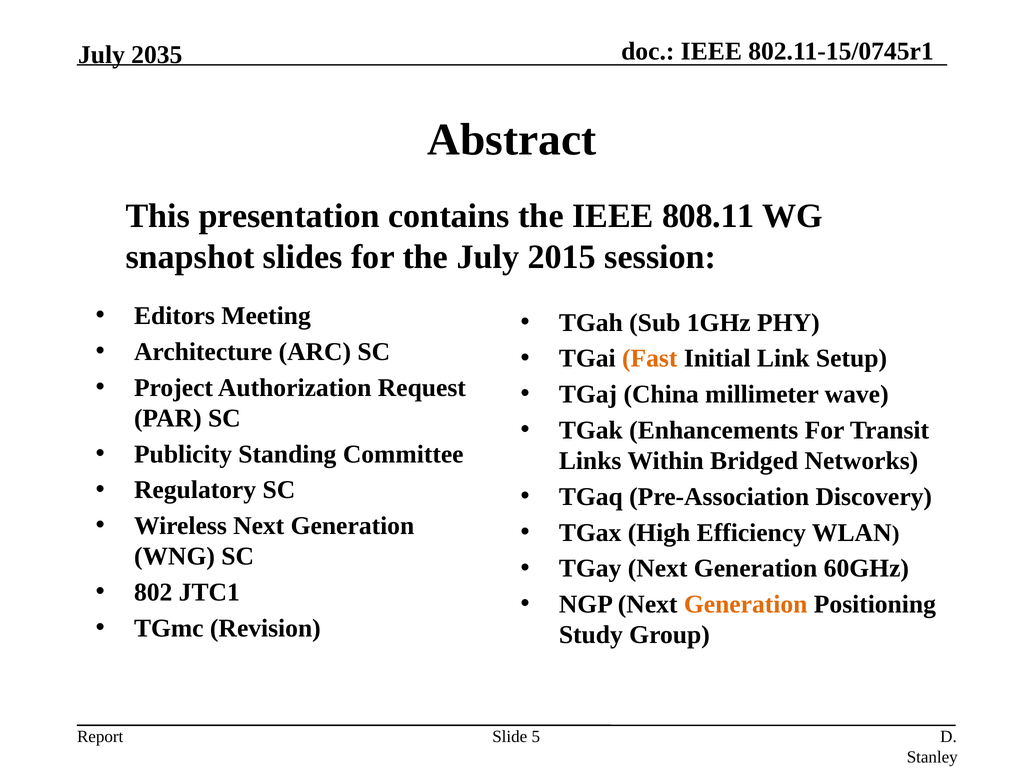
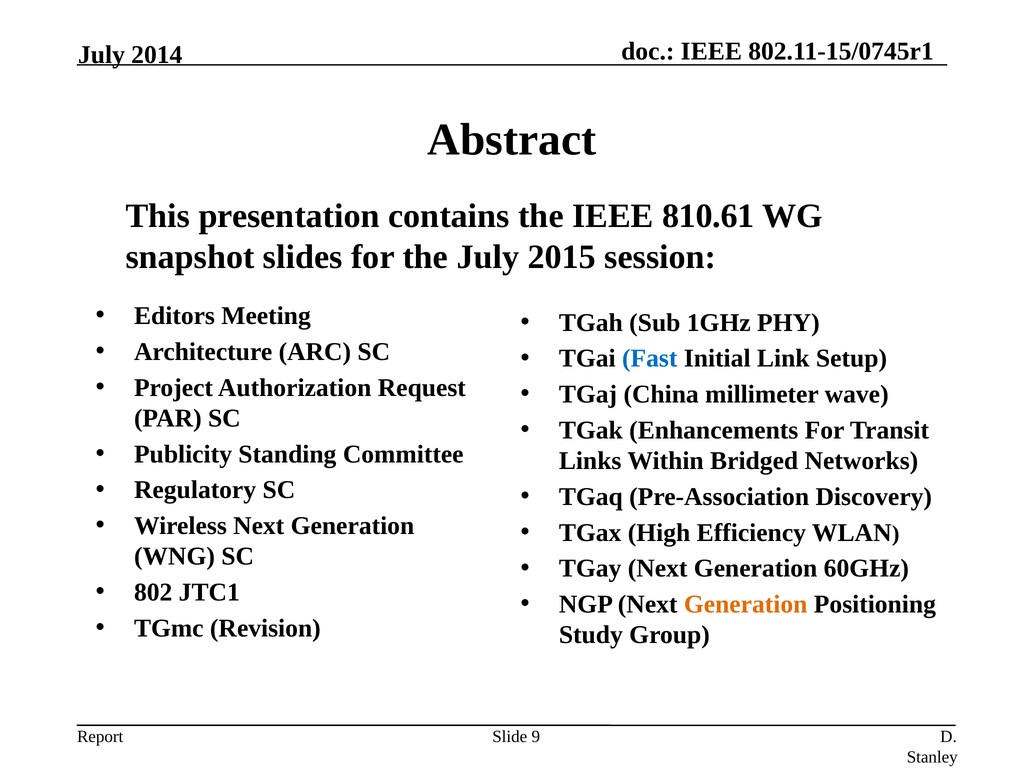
2035: 2035 -> 2014
808.11: 808.11 -> 810.61
Fast colour: orange -> blue
5: 5 -> 9
